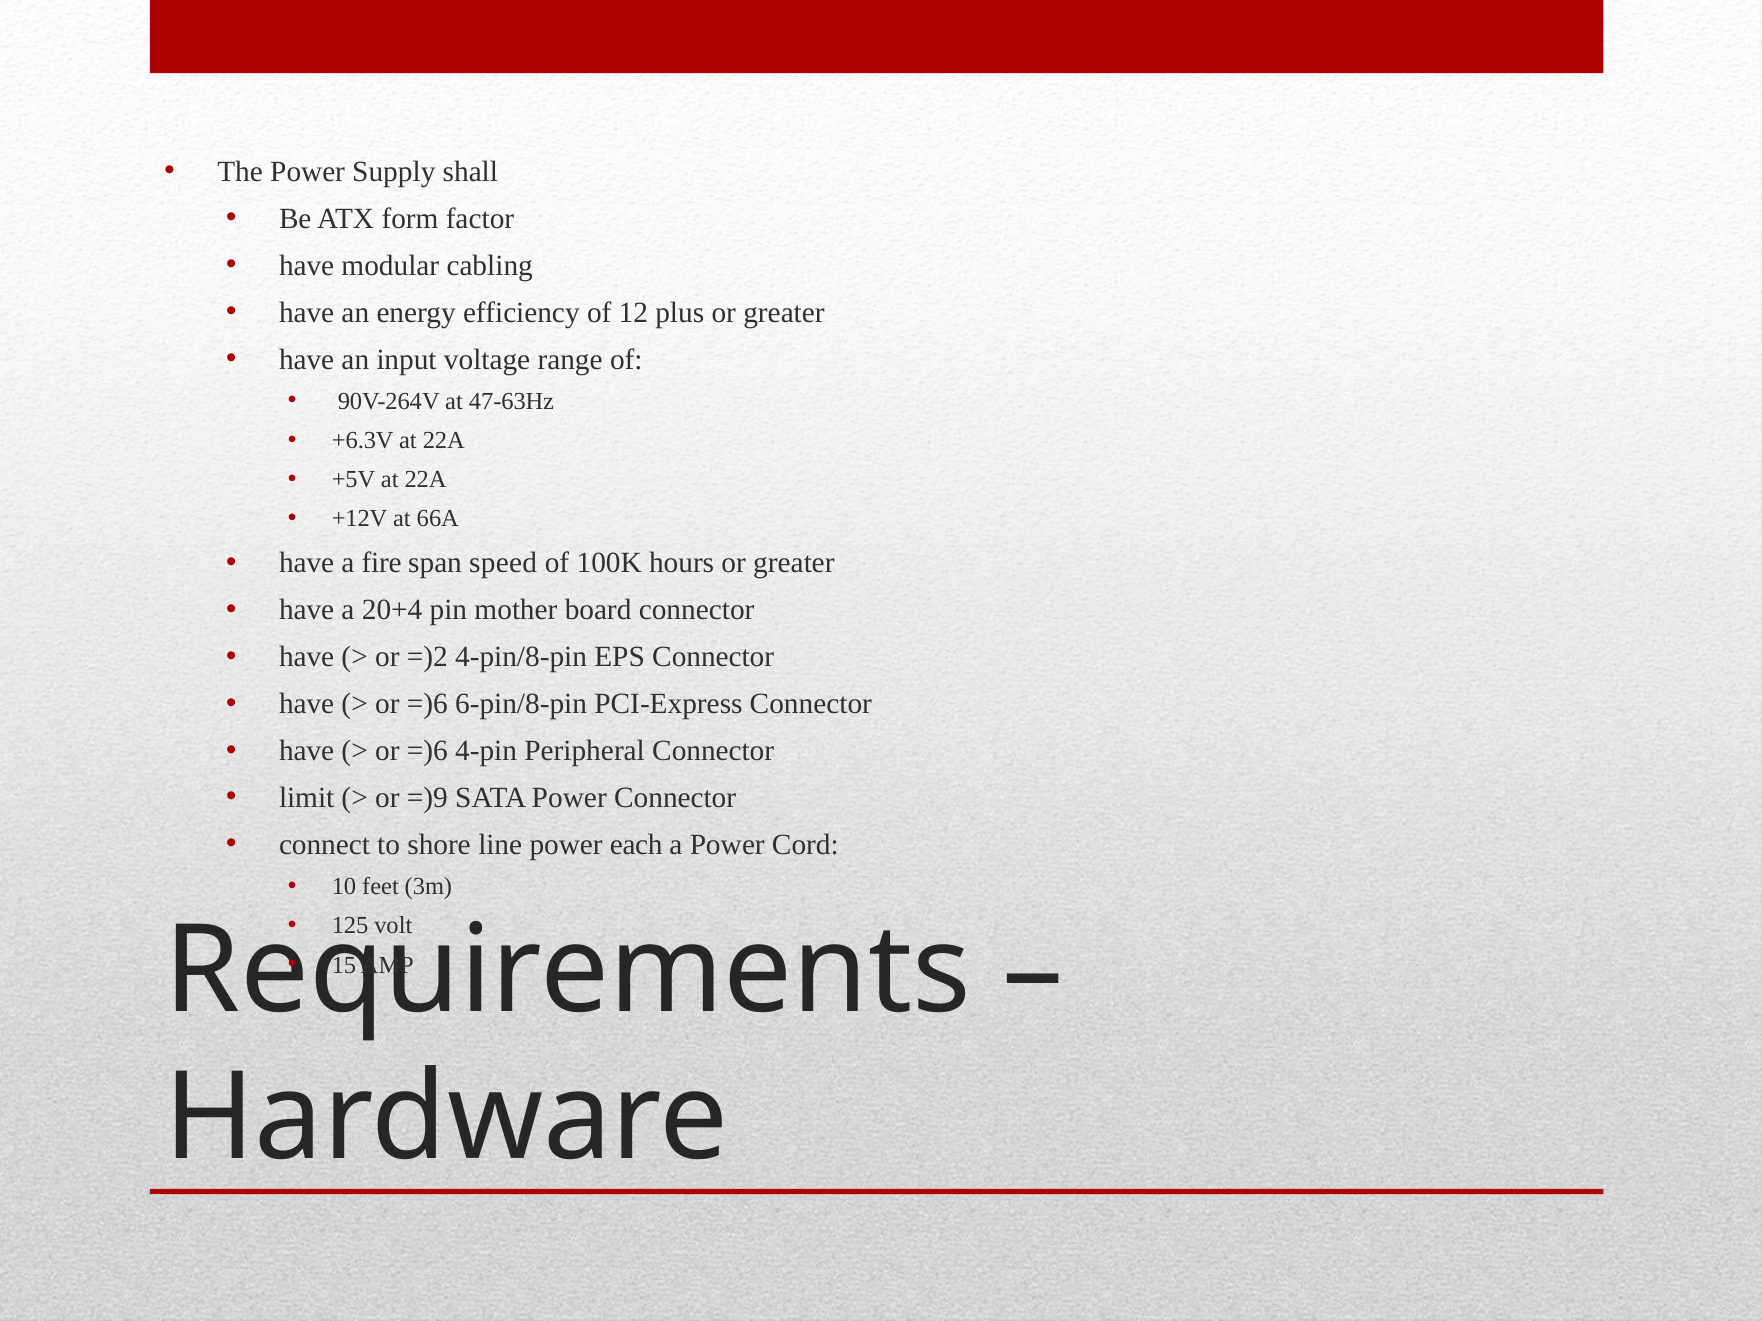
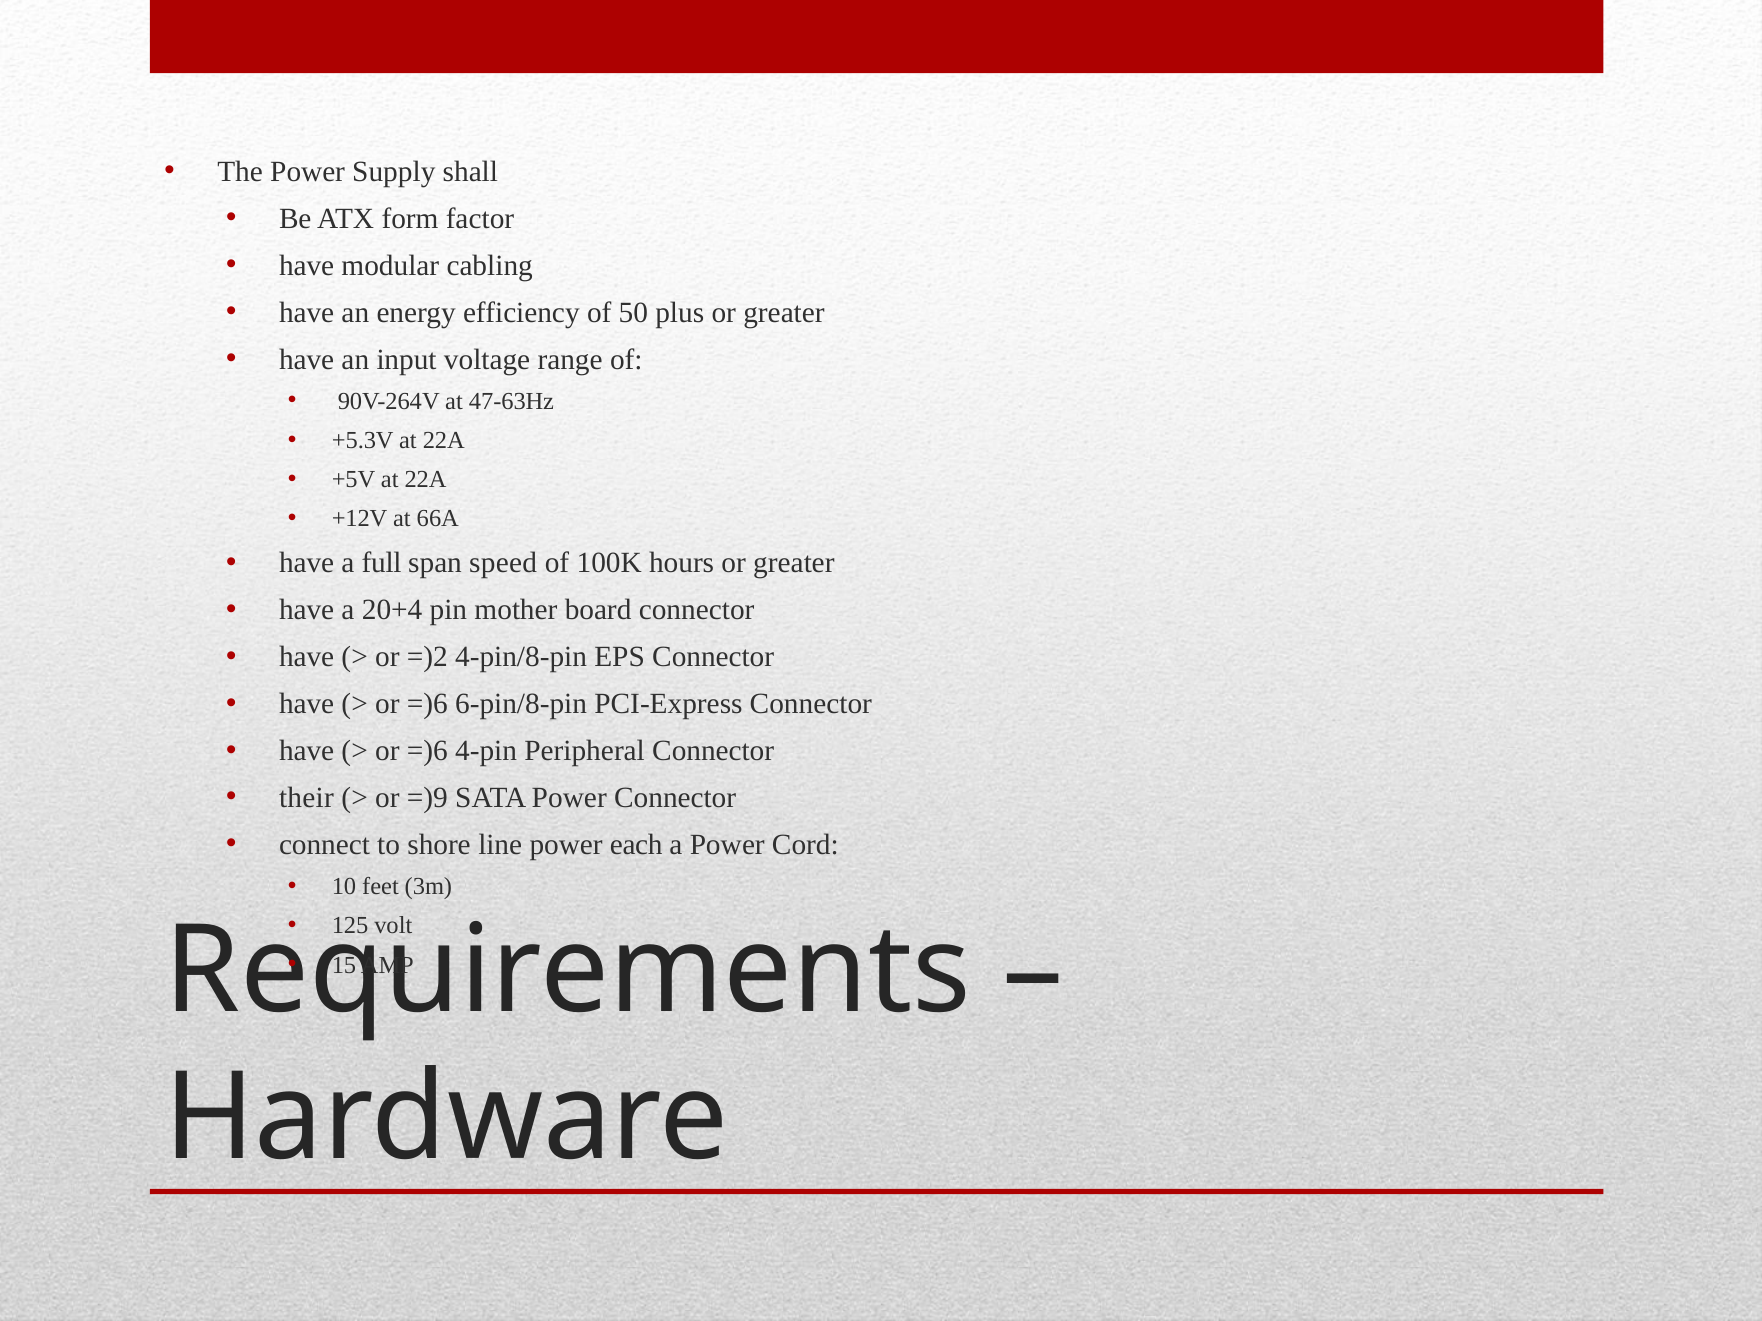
12: 12 -> 50
+6.3V: +6.3V -> +5.3V
fire: fire -> full
limit: limit -> their
